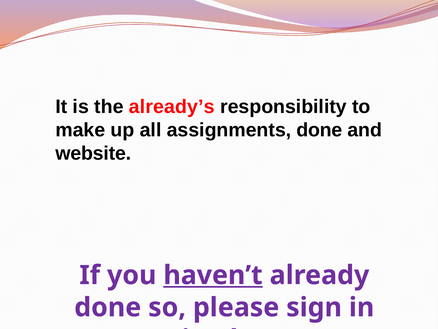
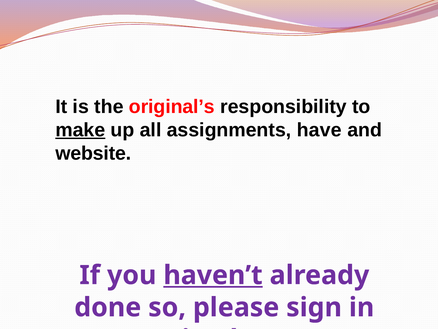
already’s: already’s -> original’s
make underline: none -> present
assignments done: done -> have
